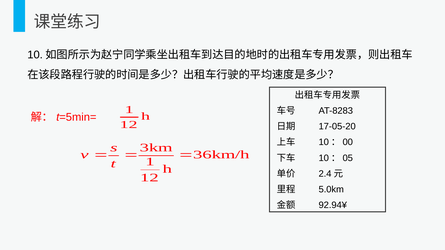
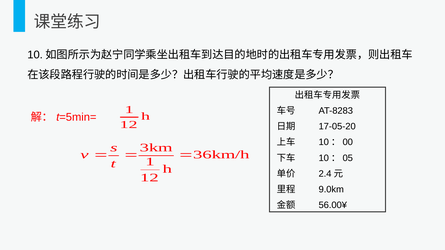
5.0km: 5.0km -> 9.0km
92.94¥: 92.94¥ -> 56.00¥
